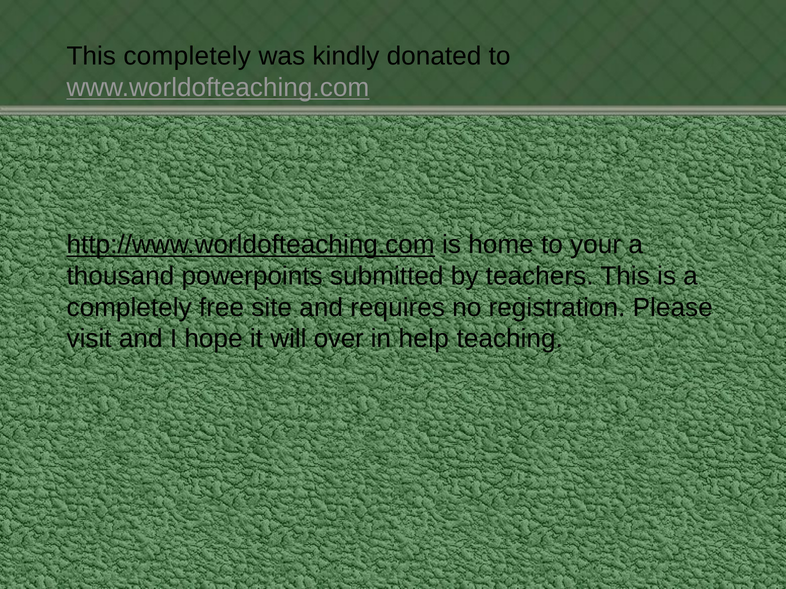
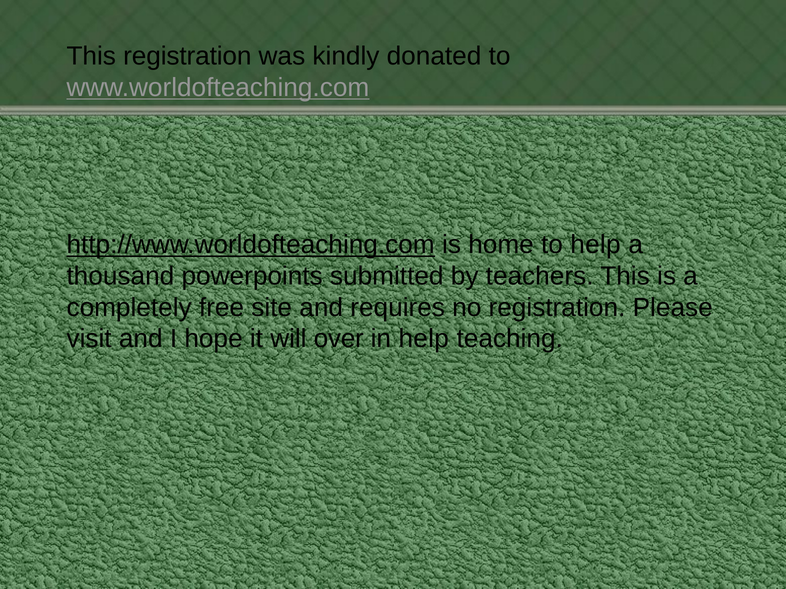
This completely: completely -> registration
to your: your -> help
